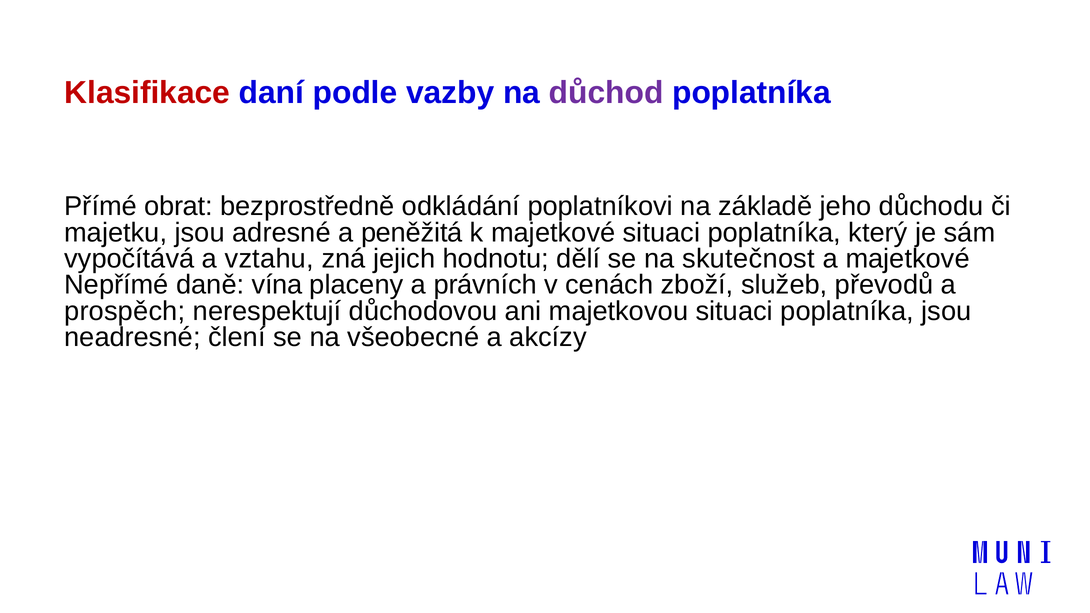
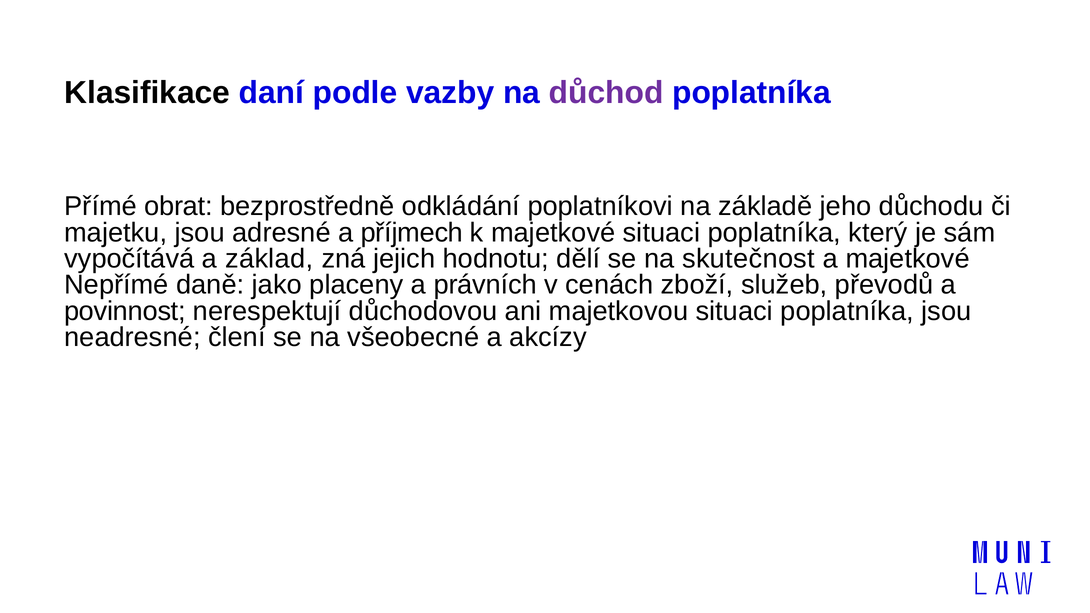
Klasifikace colour: red -> black
peněžitá: peněžitá -> příjmech
vztahu: vztahu -> základ
vína: vína -> jako
prospěch: prospěch -> povinnost
